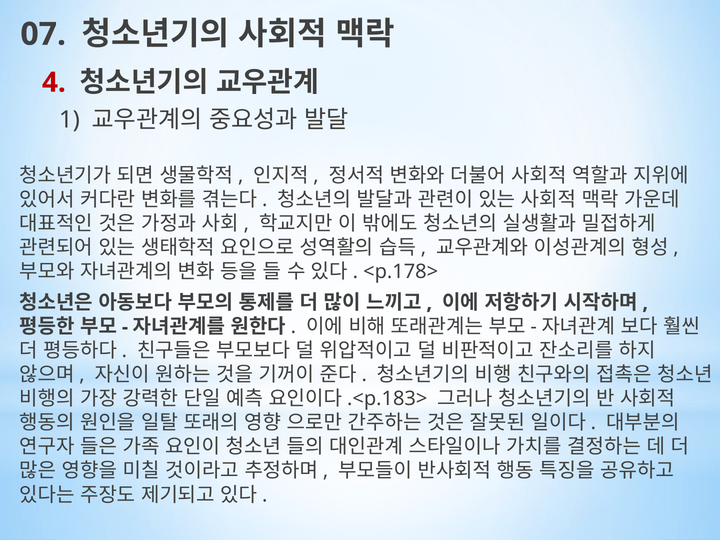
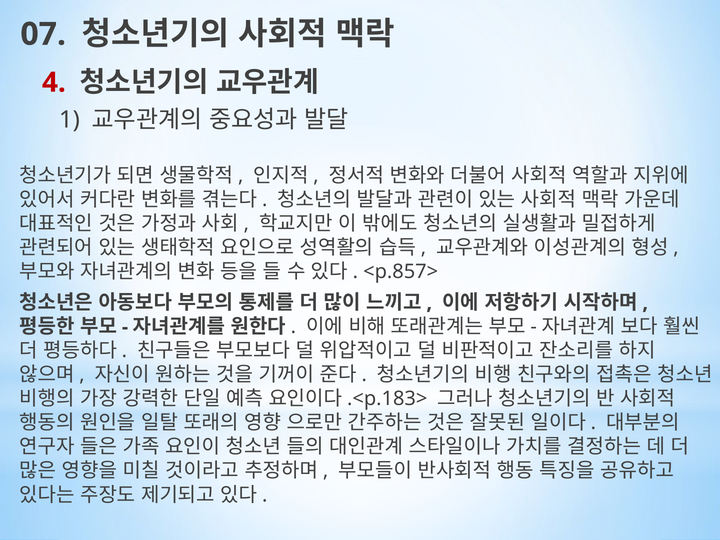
<p.178>: <p.178> -> <p.857>
